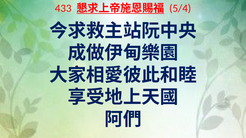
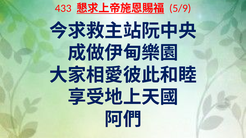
5/4: 5/4 -> 5/9
